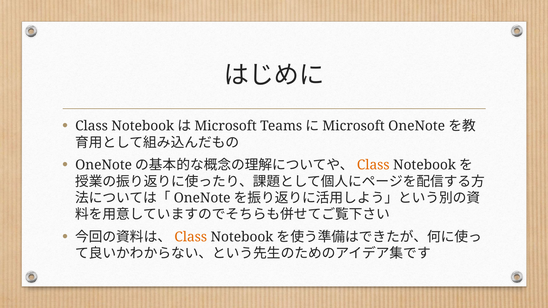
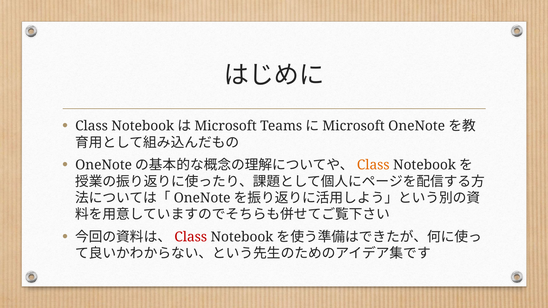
Class at (191, 237) colour: orange -> red
